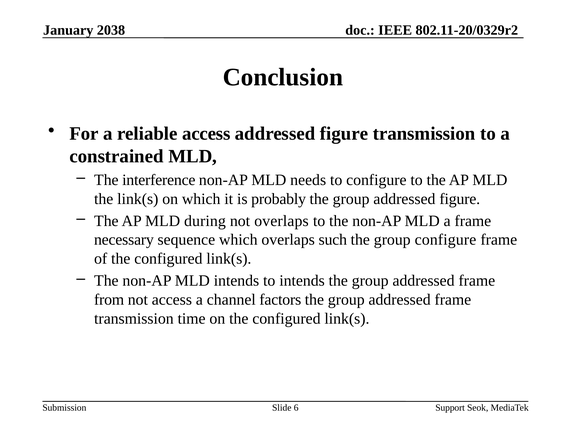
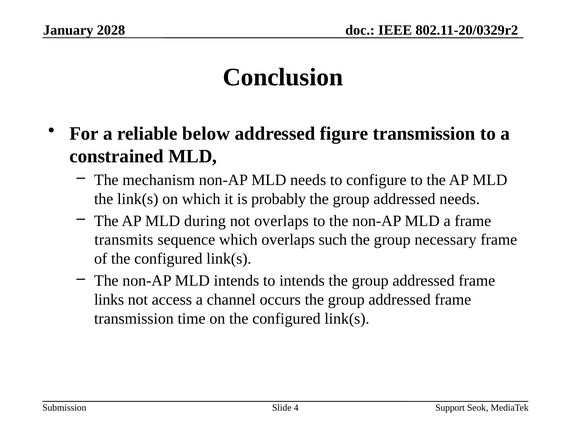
2038: 2038 -> 2028
reliable access: access -> below
interference: interference -> mechanism
group addressed figure: figure -> needs
necessary: necessary -> transmits
group configure: configure -> necessary
from: from -> links
factors: factors -> occurs
6: 6 -> 4
